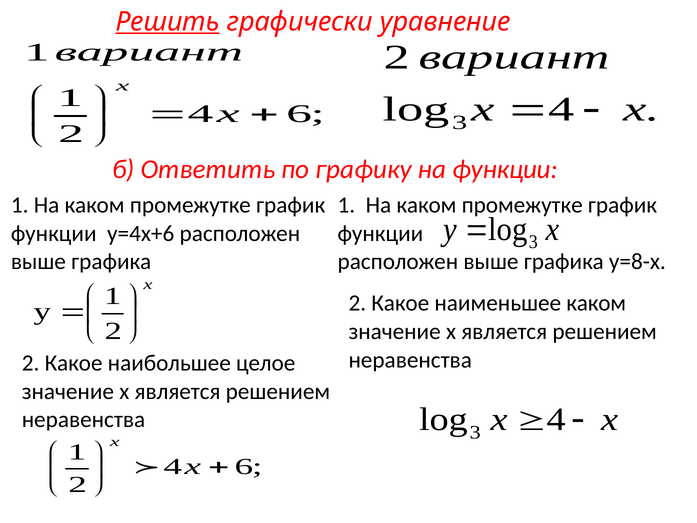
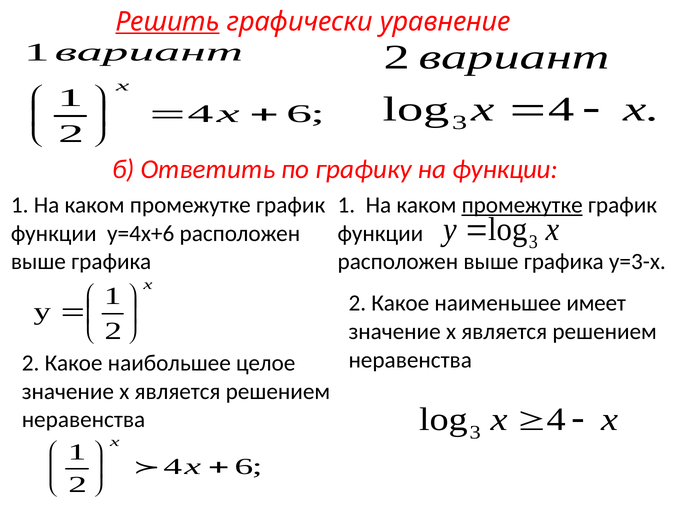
промежутке at (522, 205) underline: none -> present
у=8-х: у=8-х -> у=3-х
наименьшее каком: каком -> имеет
